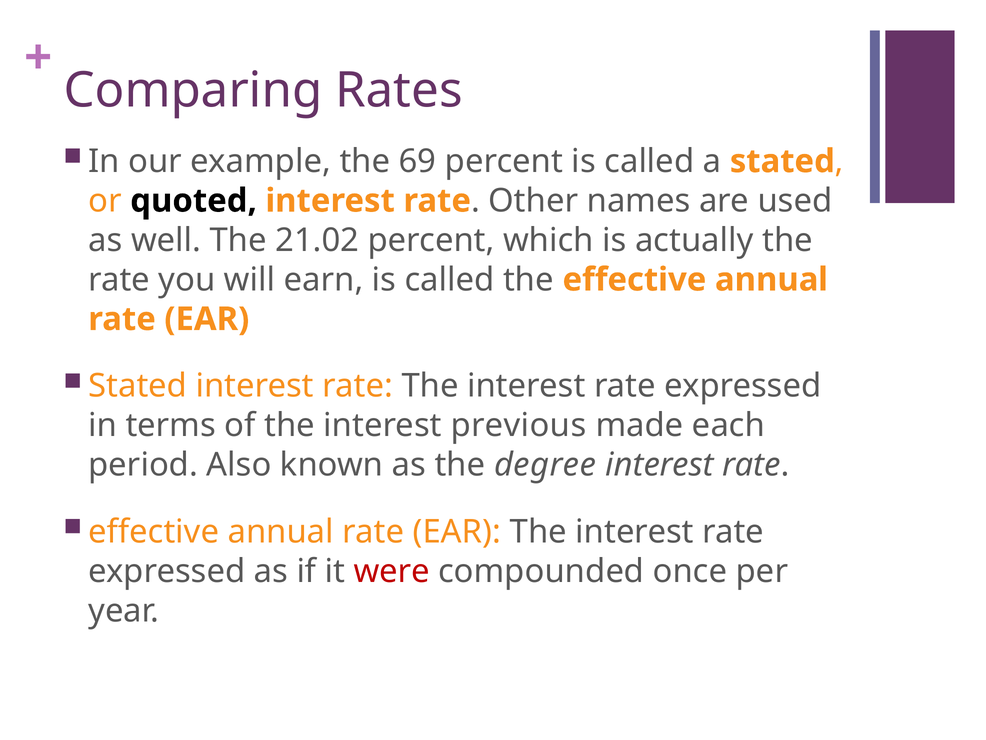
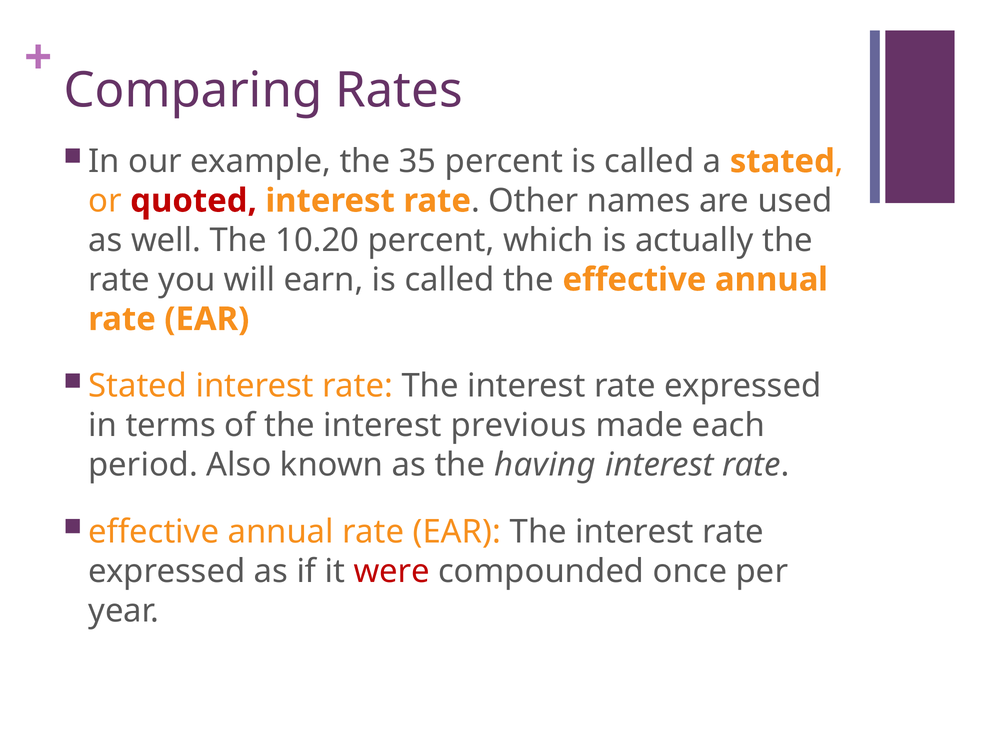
69: 69 -> 35
quoted colour: black -> red
21.02: 21.02 -> 10.20
degree: degree -> having
